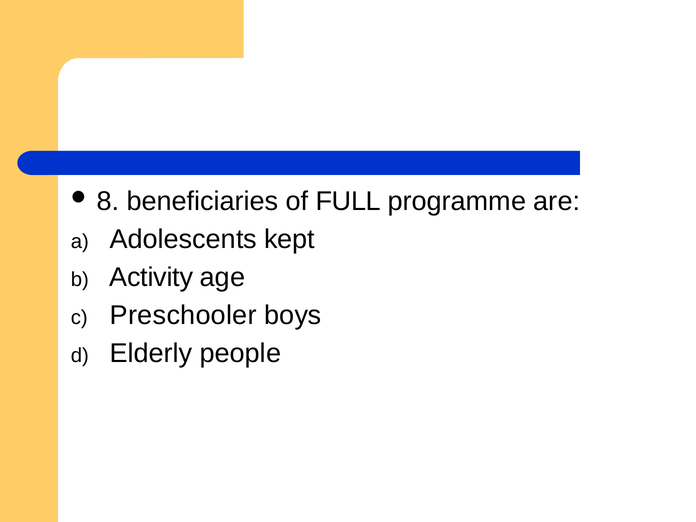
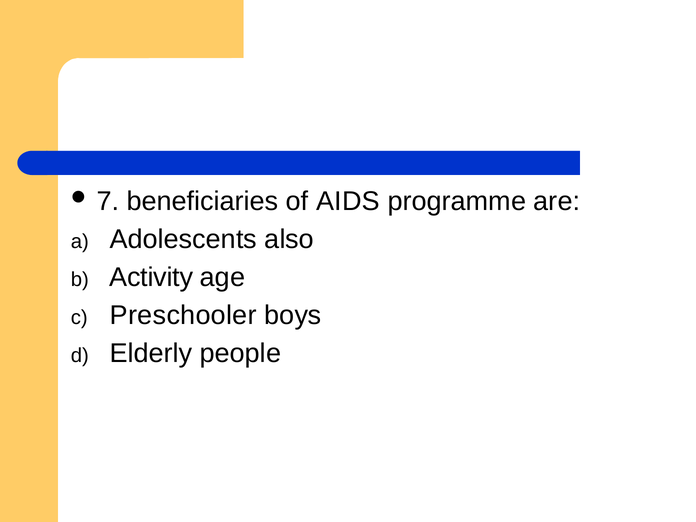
8: 8 -> 7
FULL: FULL -> AIDS
kept: kept -> also
